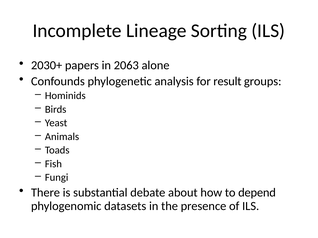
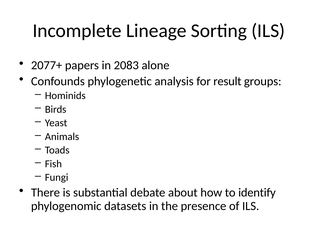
2030+: 2030+ -> 2077+
2063: 2063 -> 2083
depend: depend -> identify
